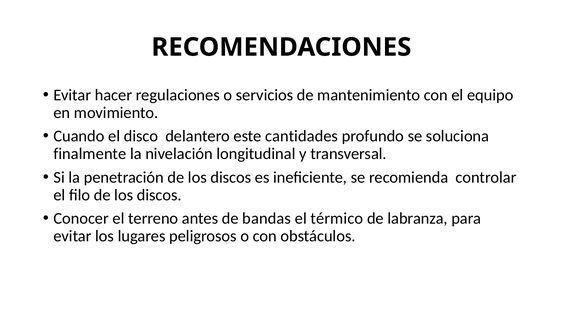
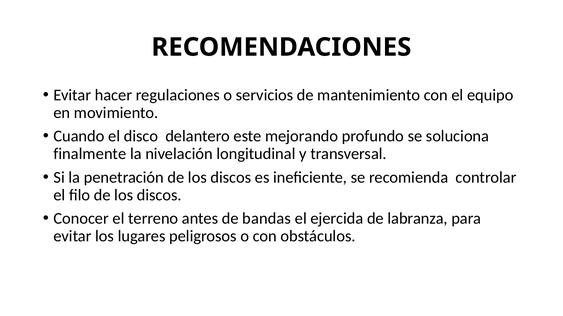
cantidades: cantidades -> mejorando
térmico: térmico -> ejercida
